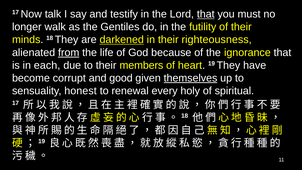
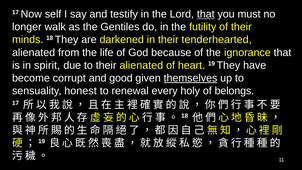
talk: talk -> self
darkened underline: present -> none
righteousness: righteousness -> tenderhearted
from underline: present -> none
each: each -> spirit
their members: members -> alienated
spiritual: spiritual -> belongs
